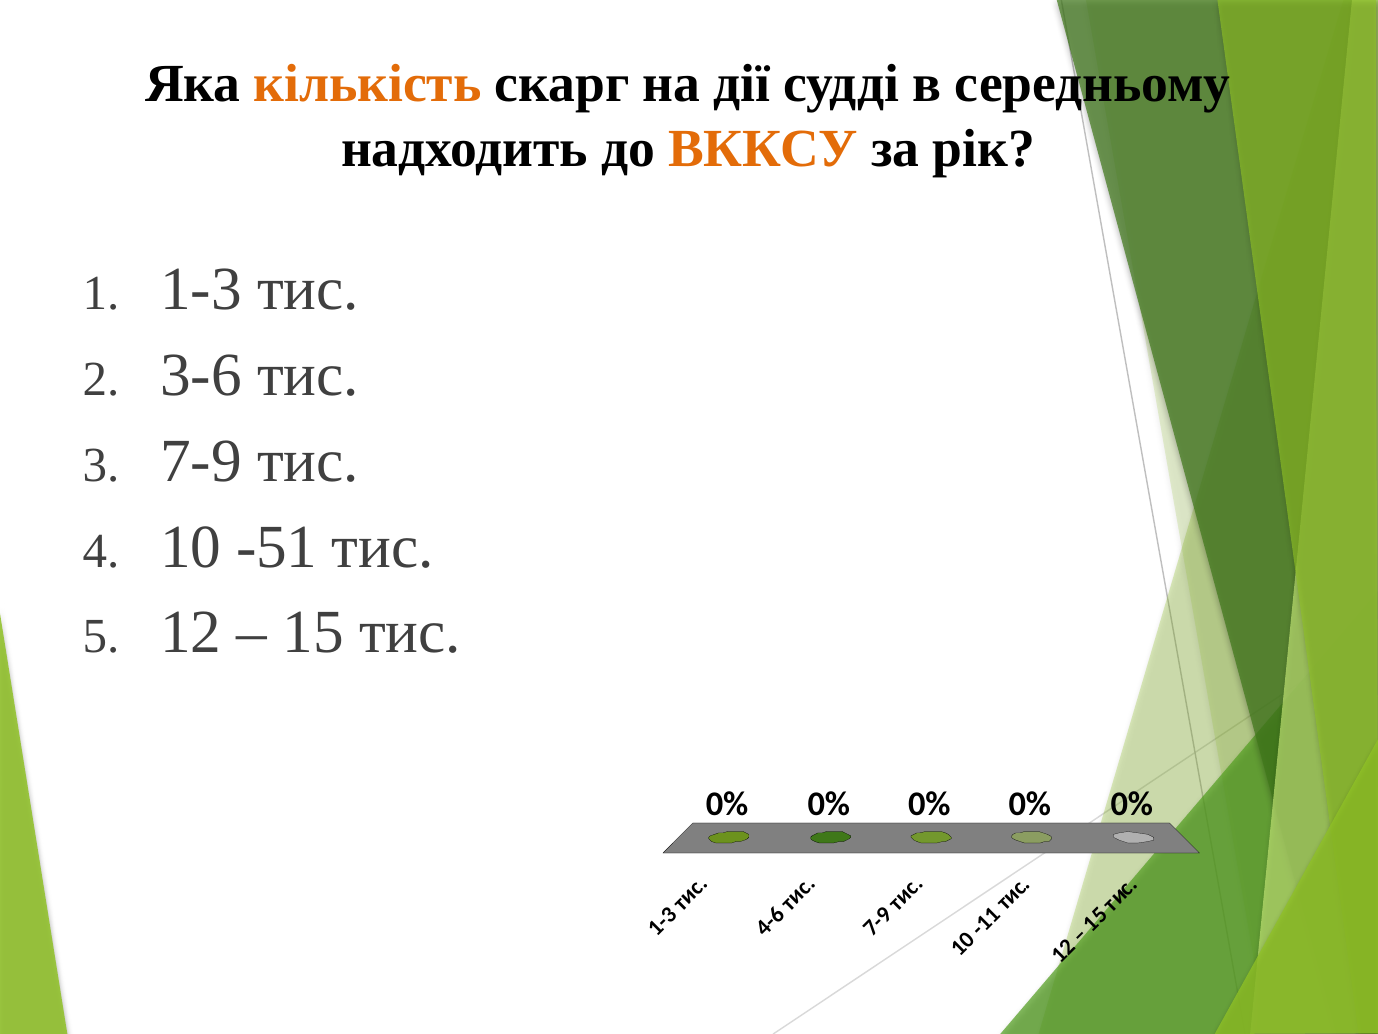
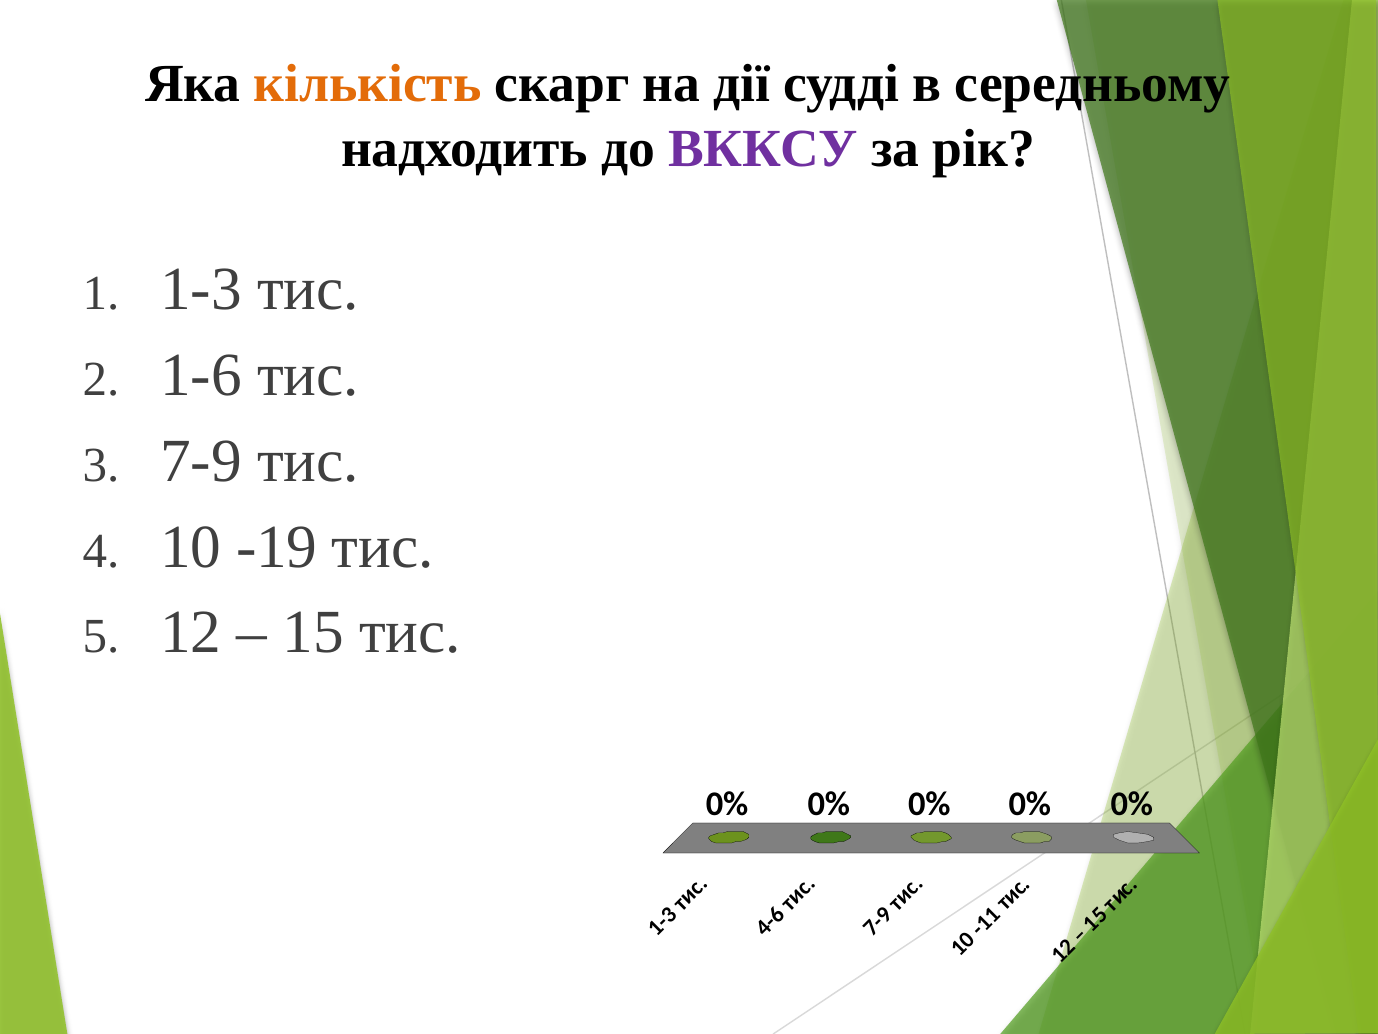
ВККСУ colour: orange -> purple
3-6: 3-6 -> 1-6
-51: -51 -> -19
